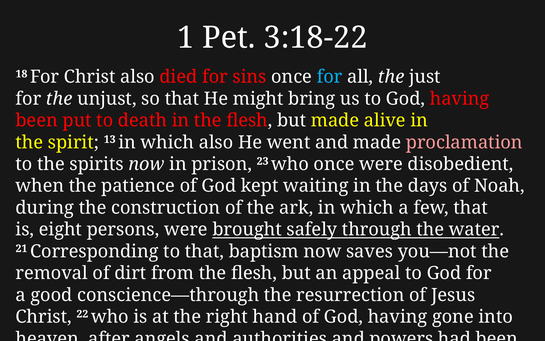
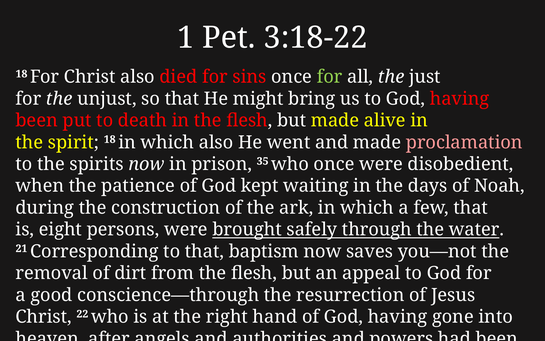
for at (330, 77) colour: light blue -> light green
spirit 13: 13 -> 18
23: 23 -> 35
